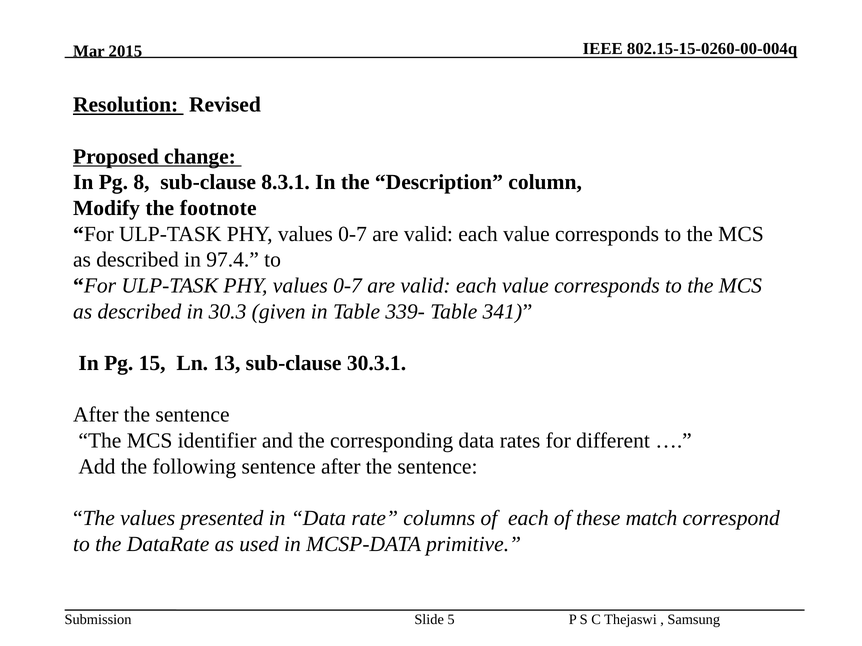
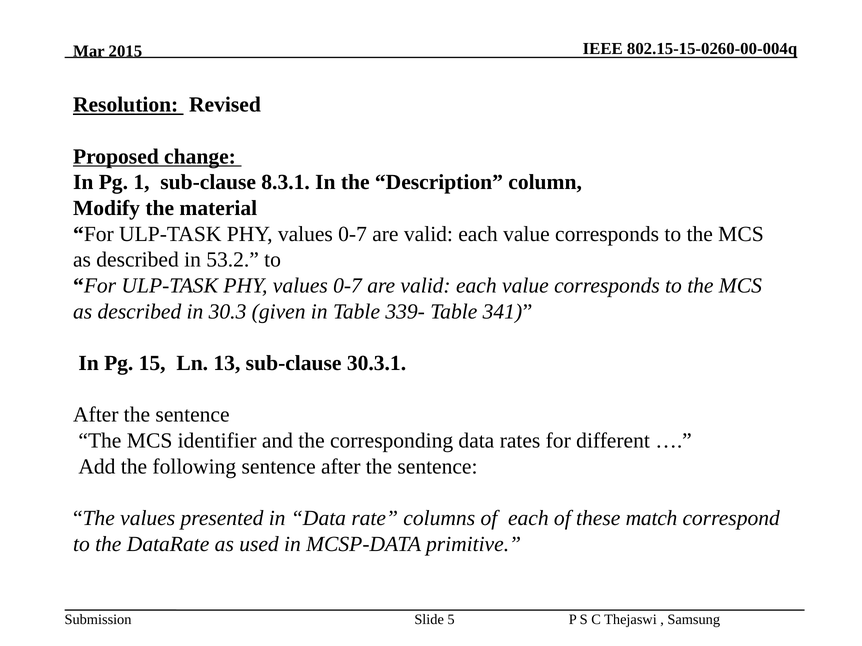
8: 8 -> 1
footnote: footnote -> material
97.4: 97.4 -> 53.2
